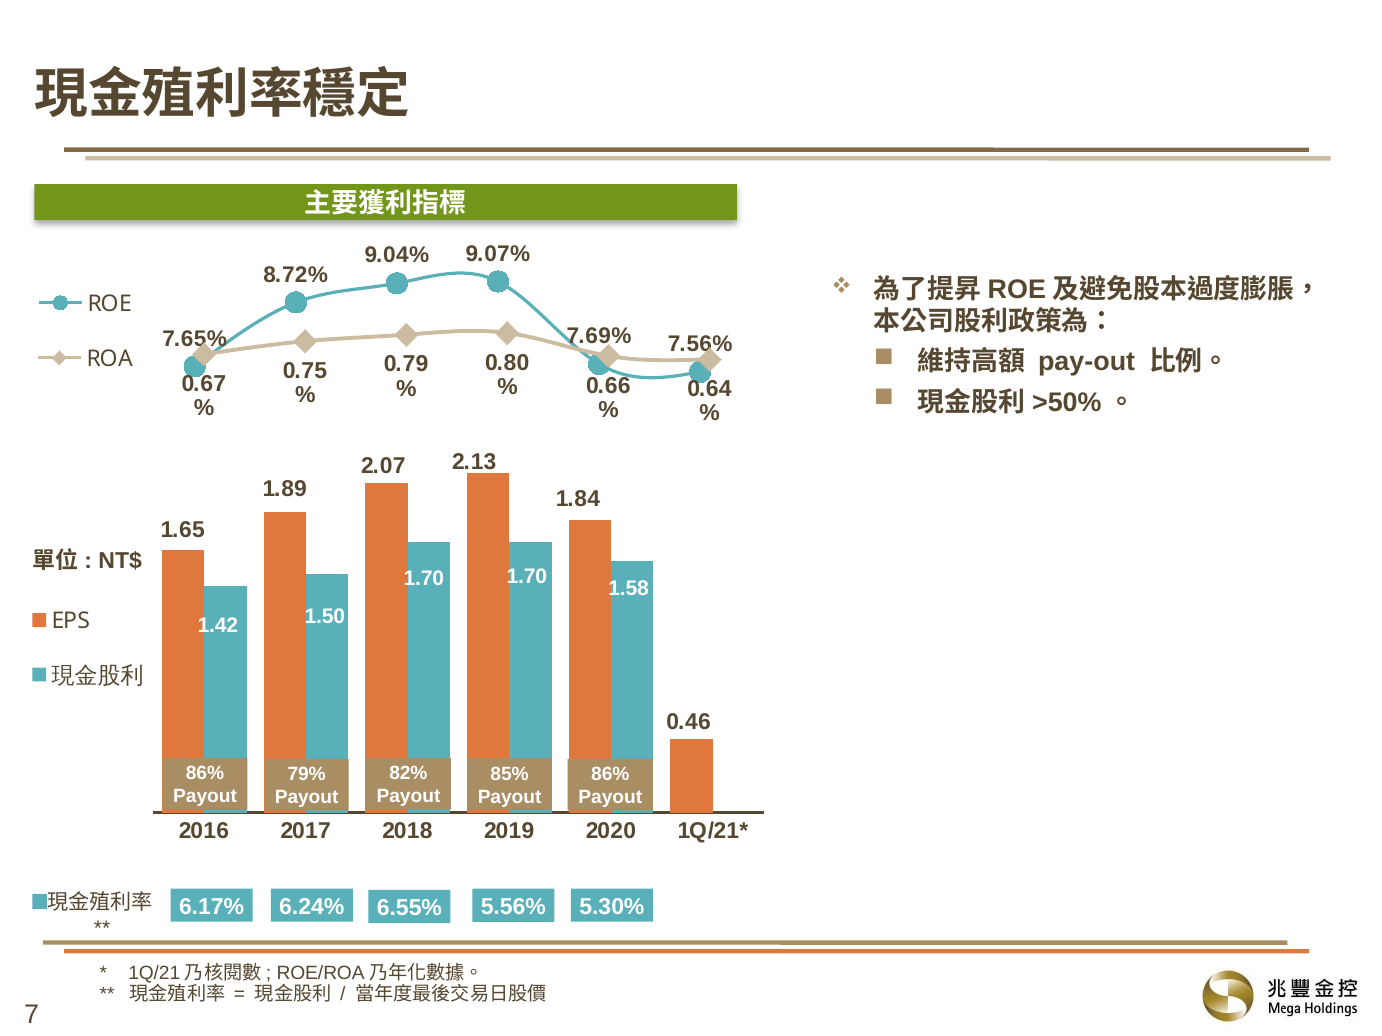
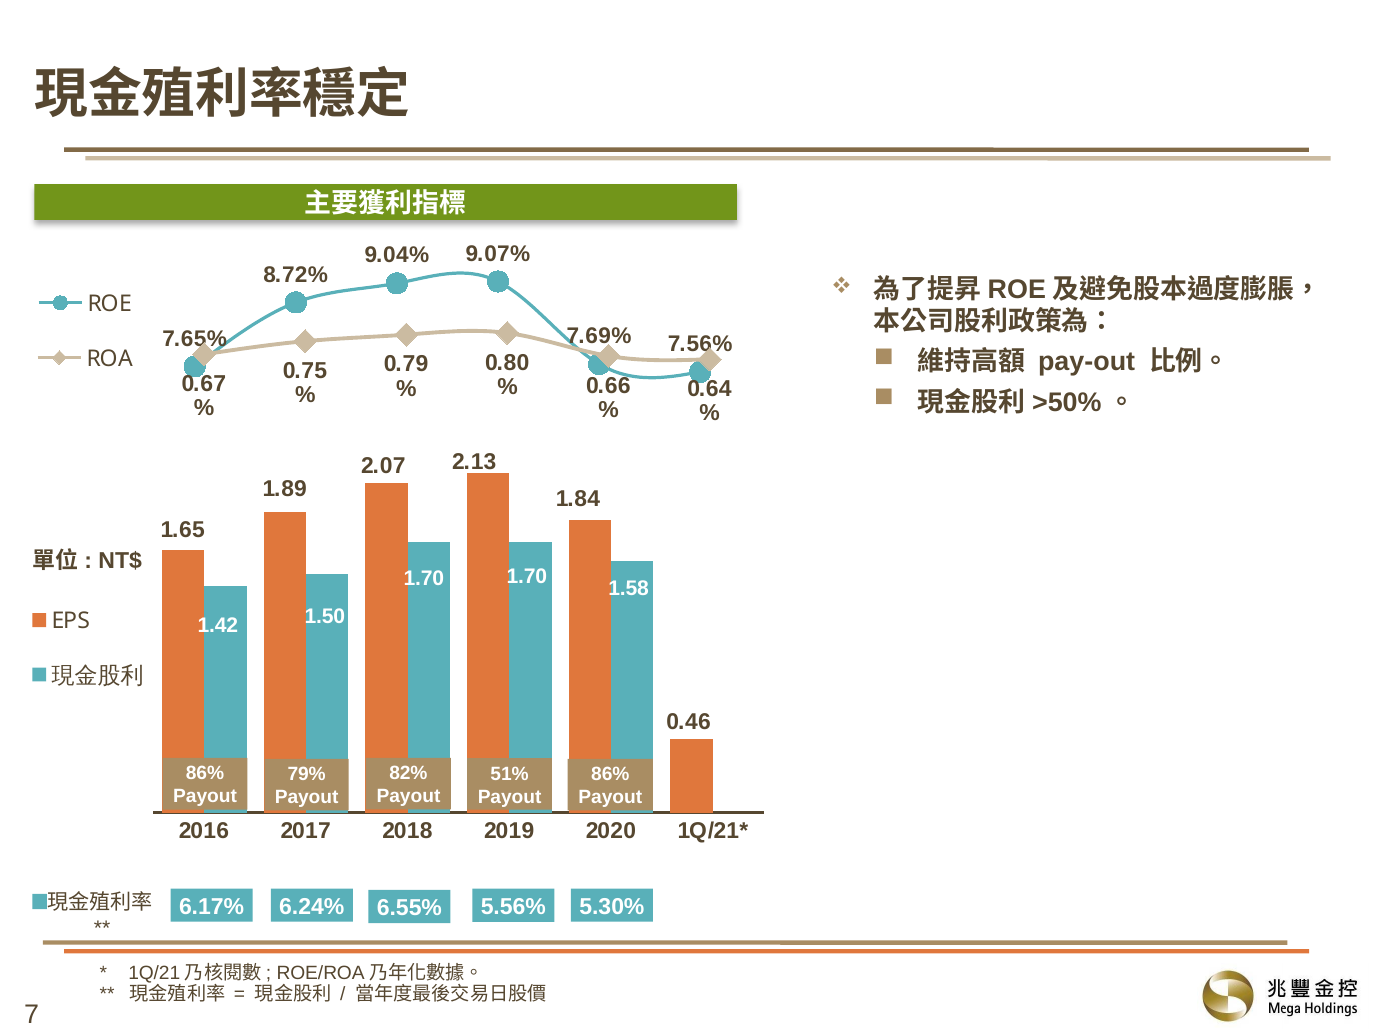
85%: 85% -> 51%
